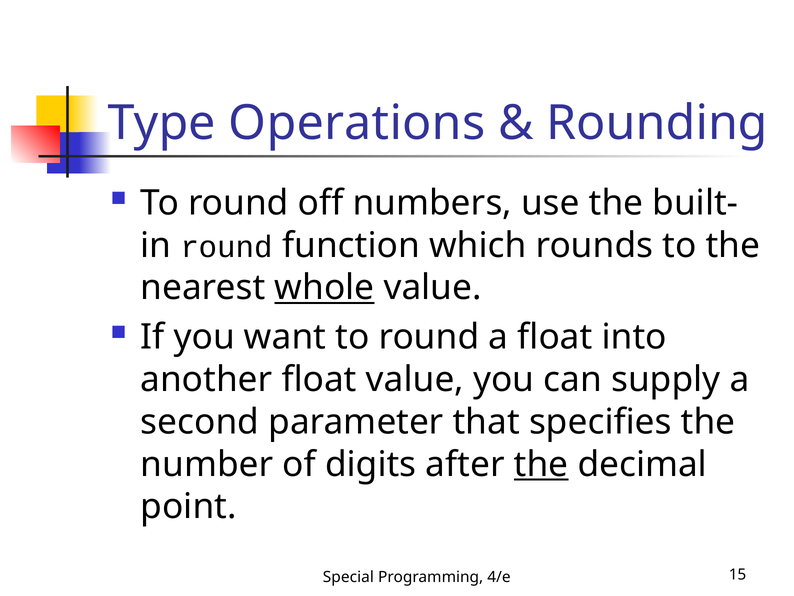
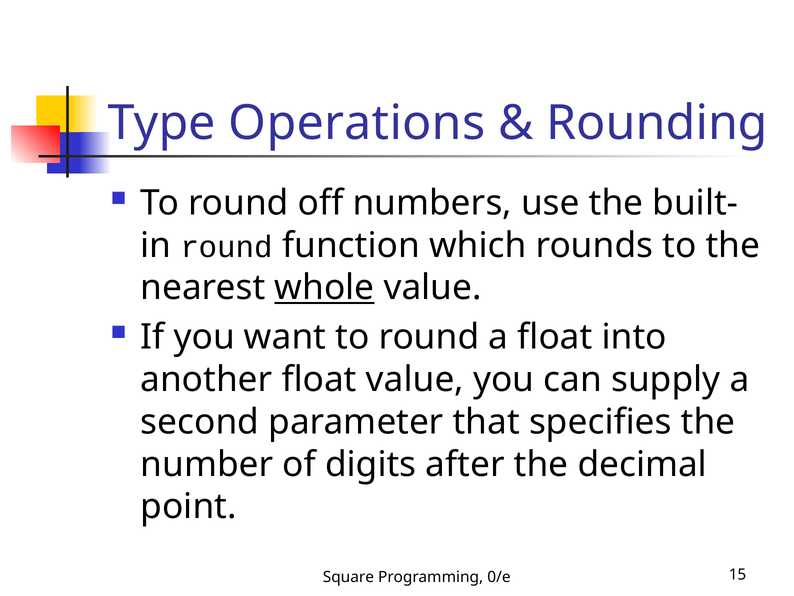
the at (541, 464) underline: present -> none
Special: Special -> Square
4/e: 4/e -> 0/e
